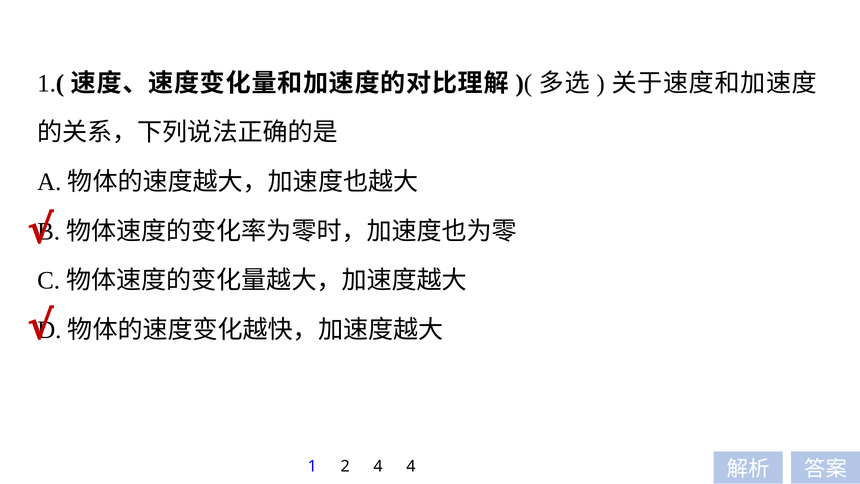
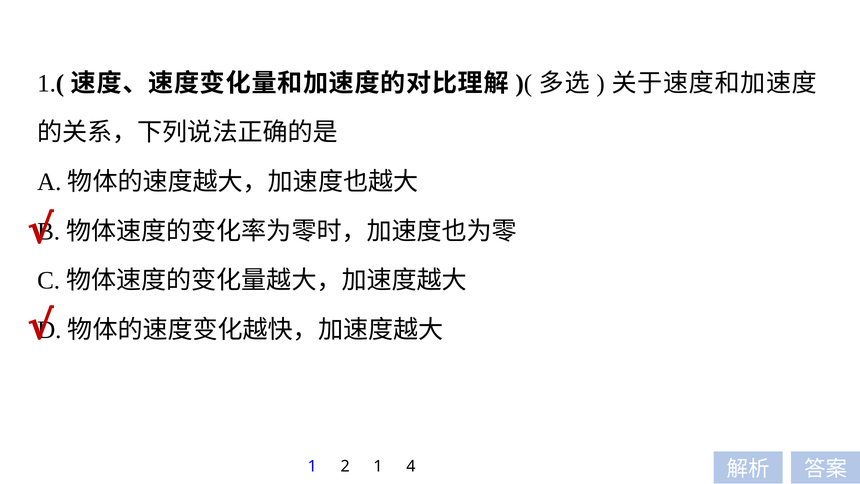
2 4: 4 -> 1
